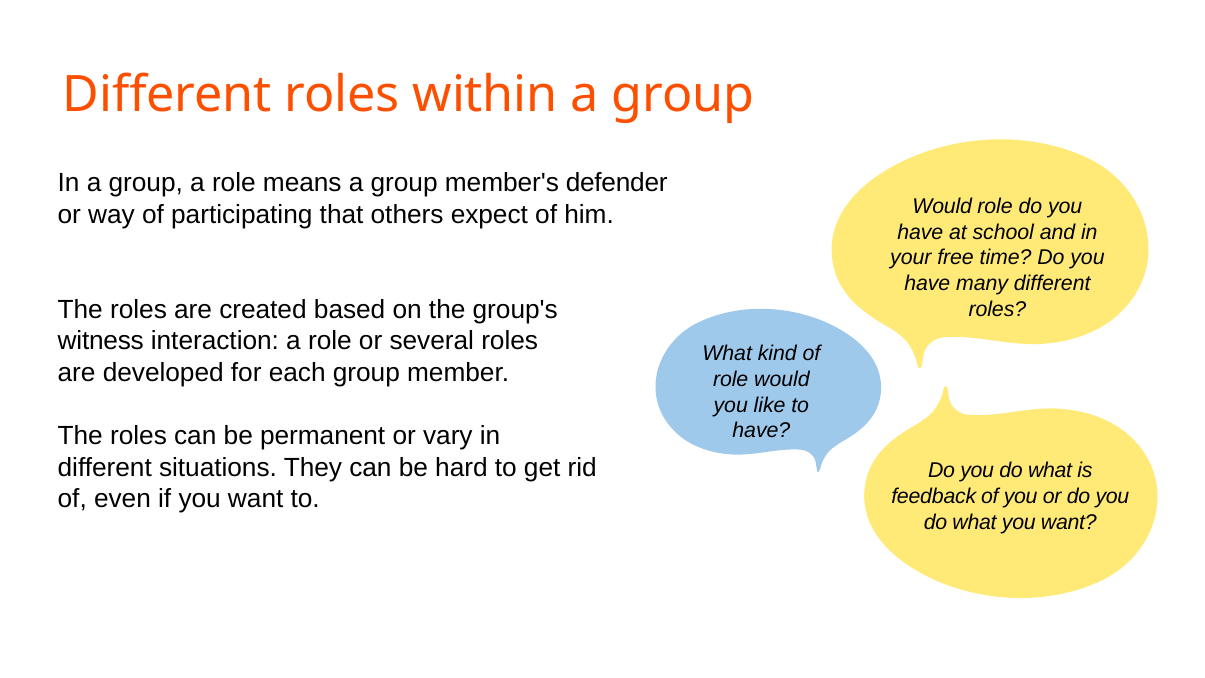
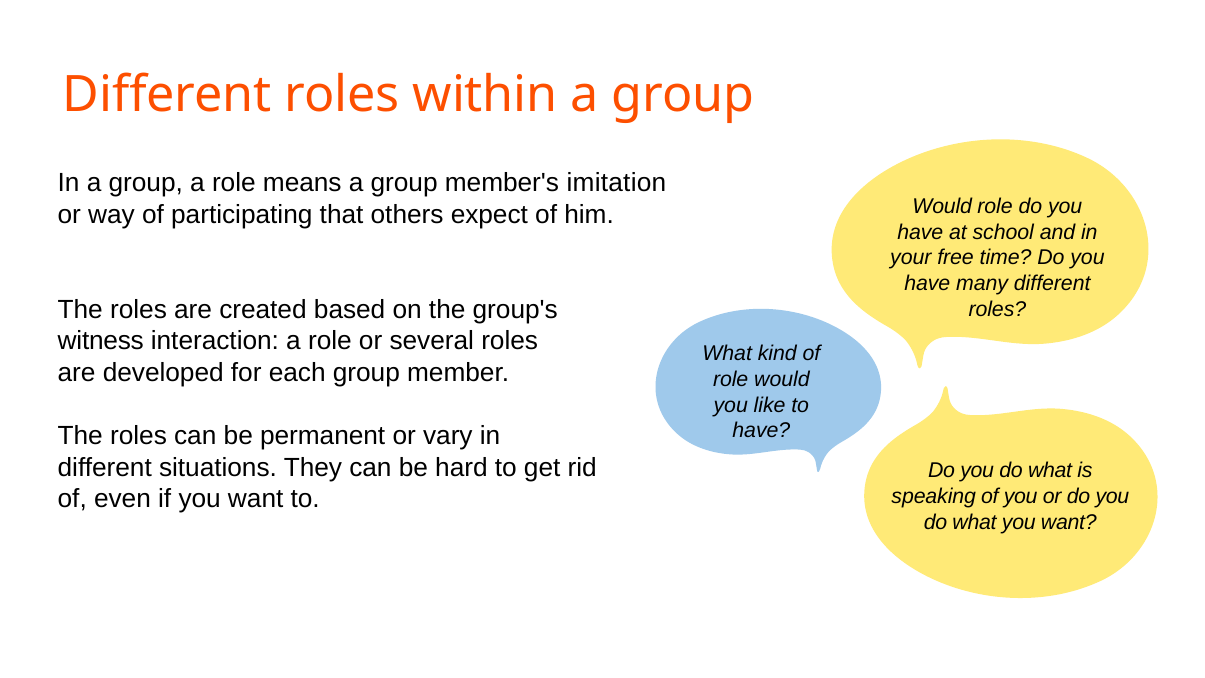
defender: defender -> imitation
feedback: feedback -> speaking
